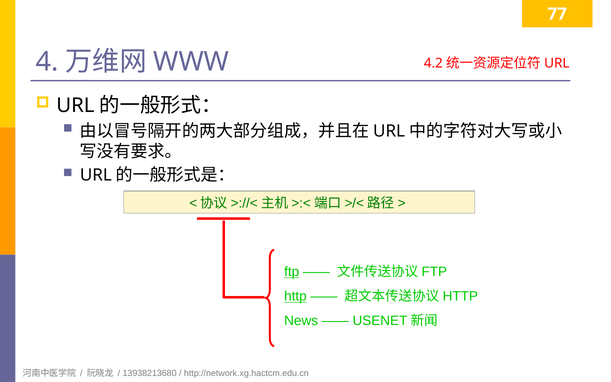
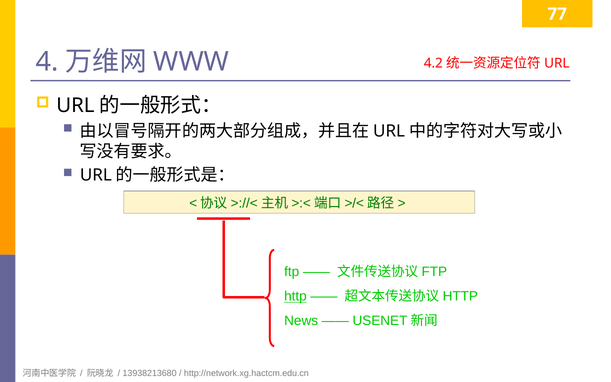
ftp underline: present -> none
